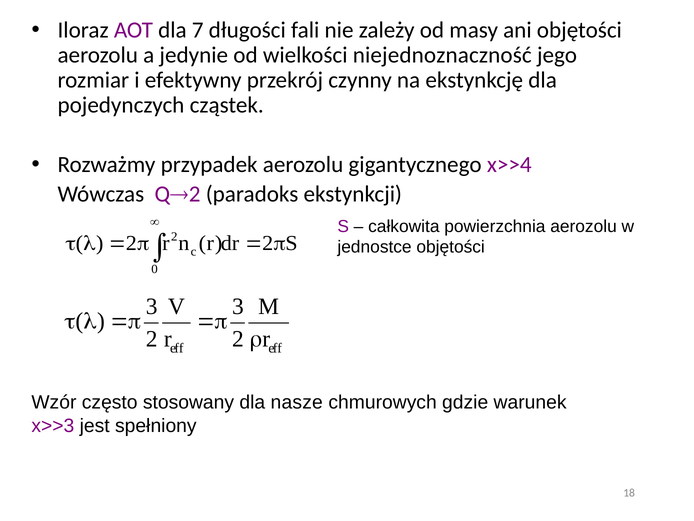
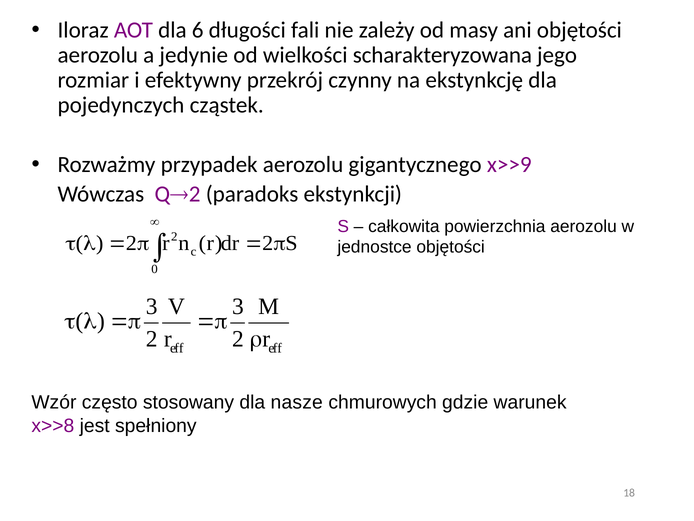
7: 7 -> 6
niejednoznaczność: niejednoznaczność -> scharakteryzowana
x>>4: x>>4 -> x>>9
x>>3: x>>3 -> x>>8
